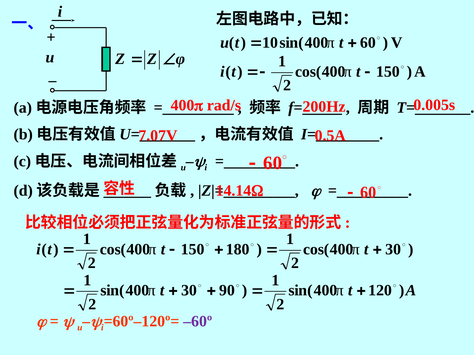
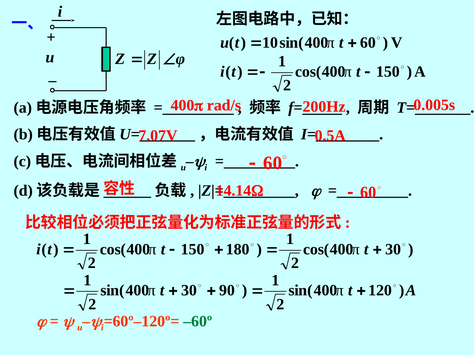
–60º colour: purple -> green
